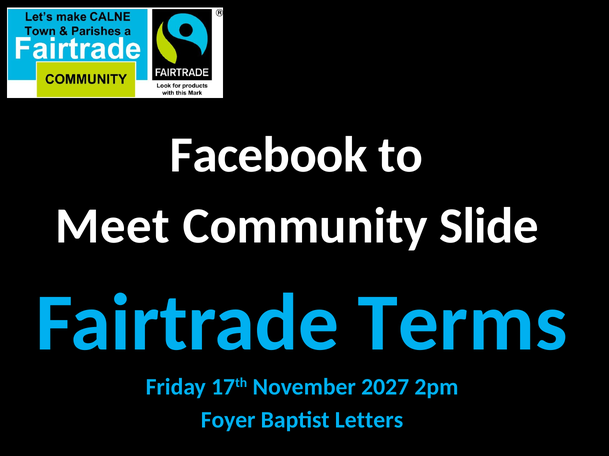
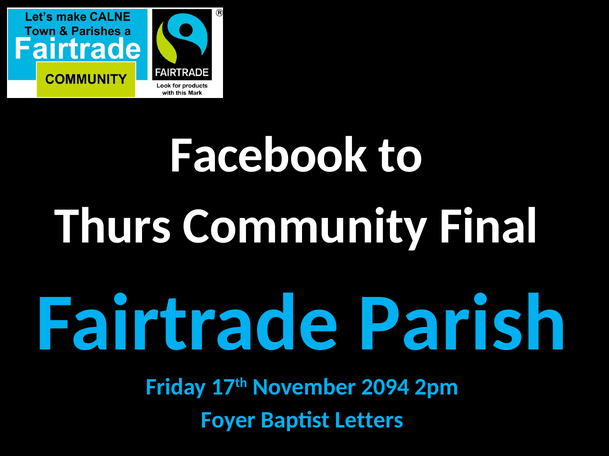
Meet: Meet -> Thurs
Slide: Slide -> Final
Terms: Terms -> Parish
2027: 2027 -> 2094
